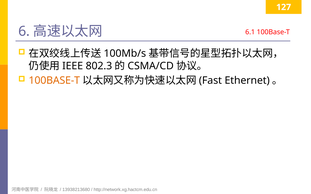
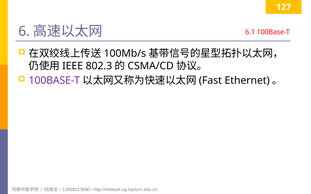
100BASE-T at (54, 81) colour: orange -> purple
